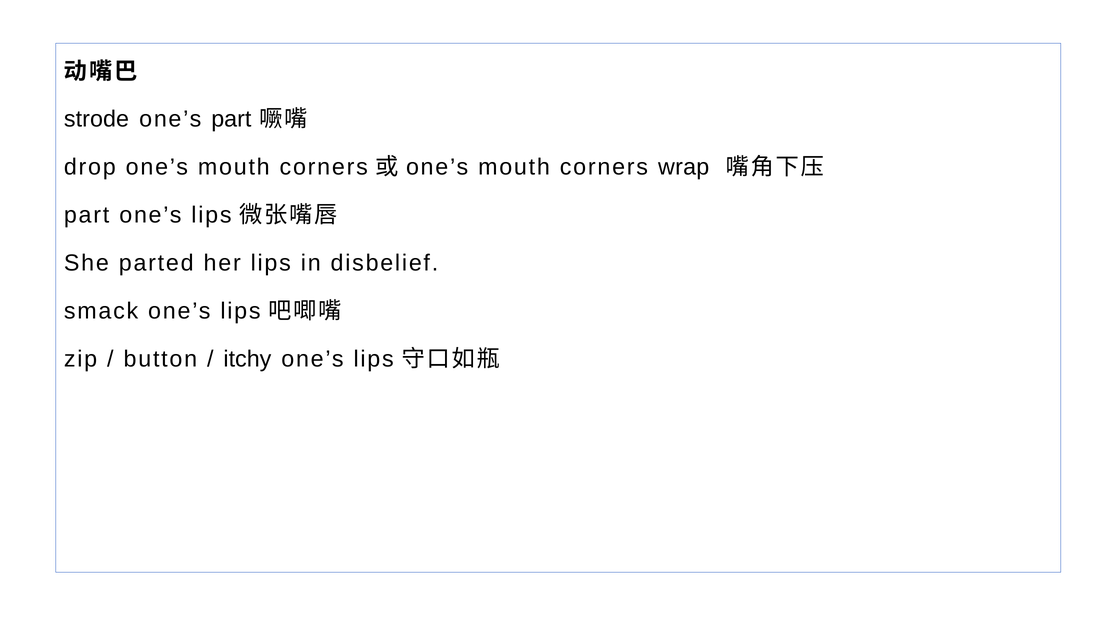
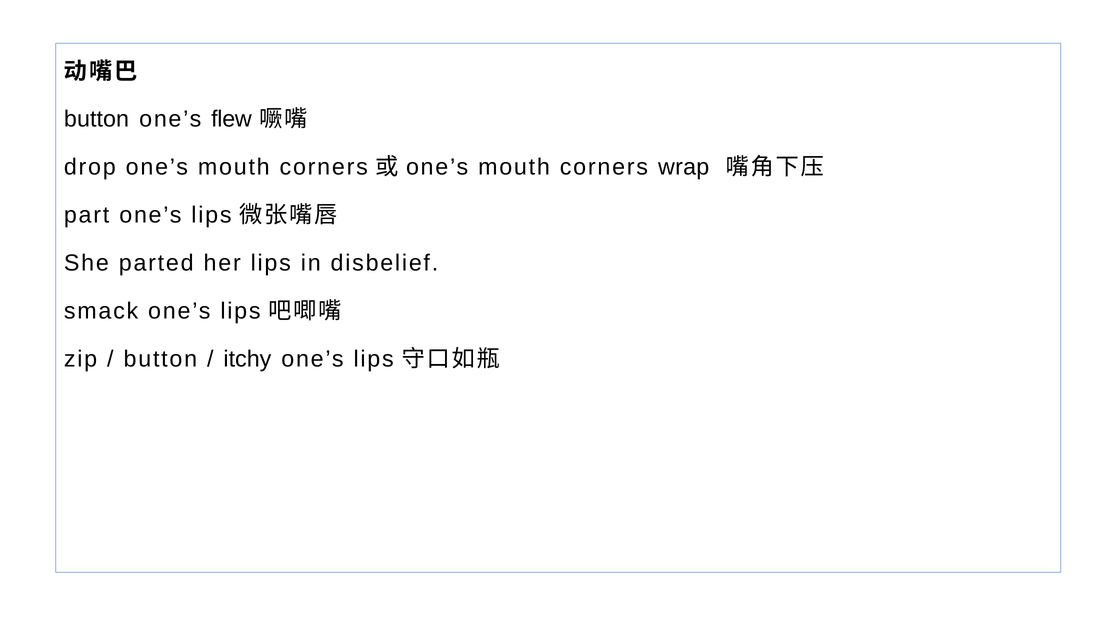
strode at (97, 119): strode -> button
one’s part: part -> flew
